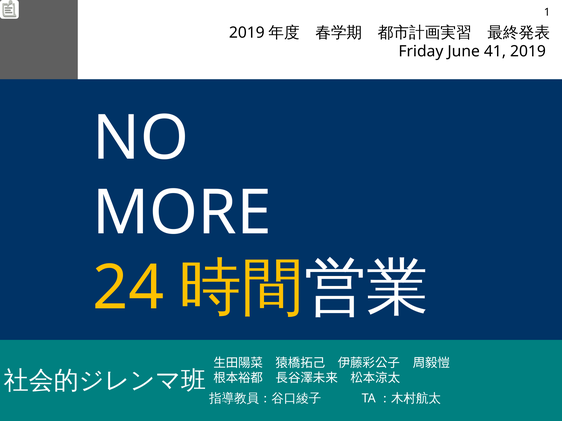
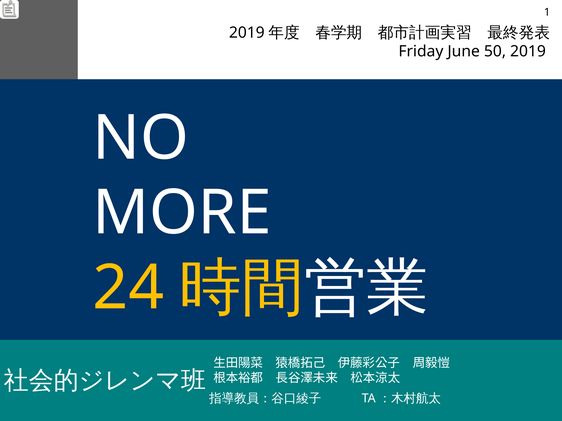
41: 41 -> 50
